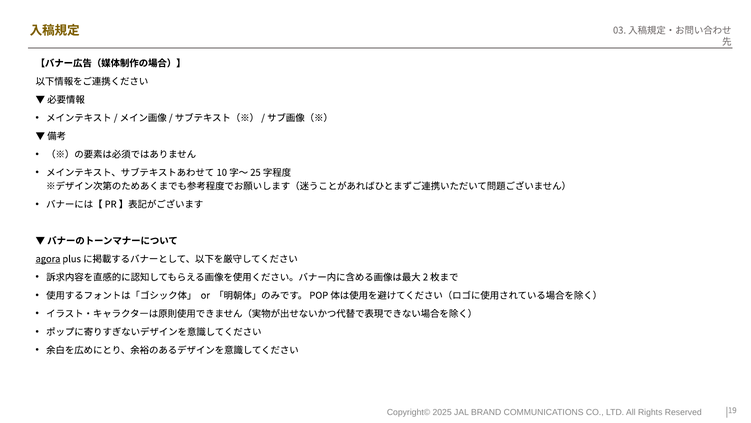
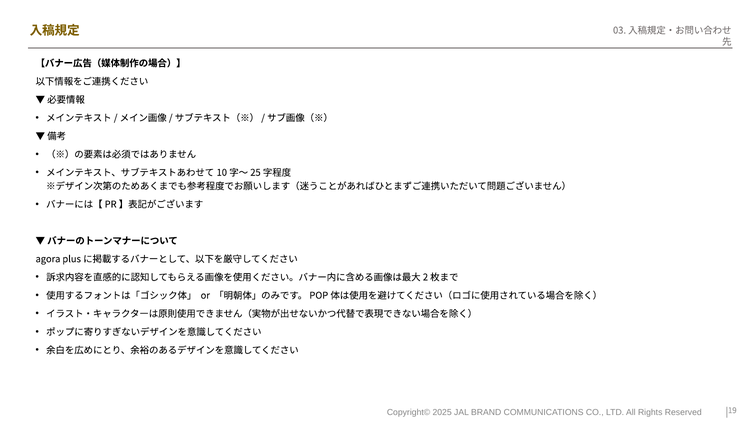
agora underline: present -> none
